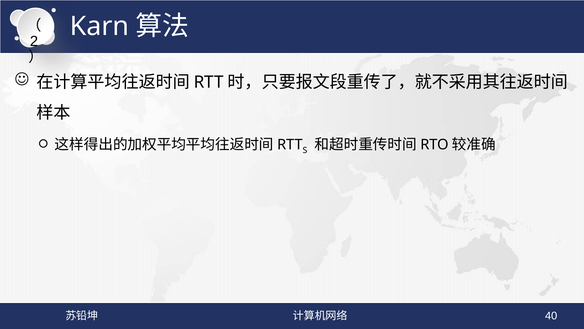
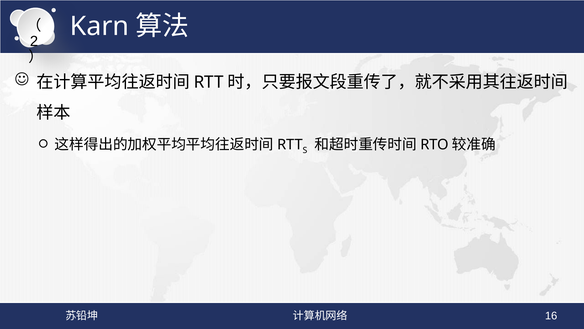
40: 40 -> 16
